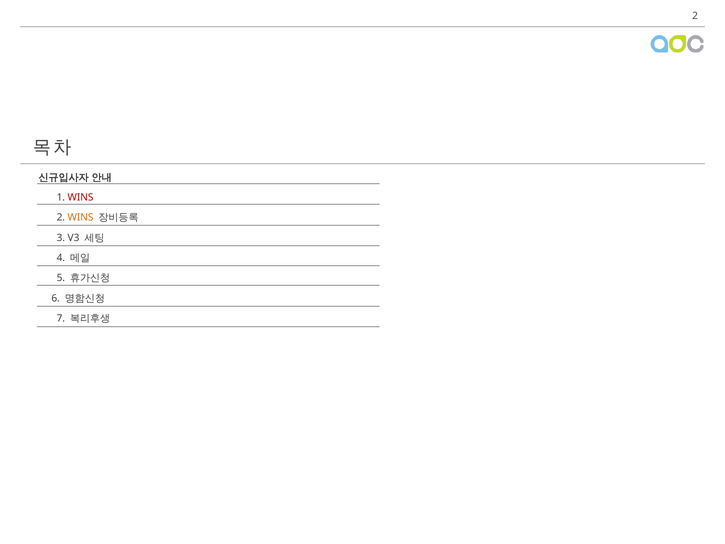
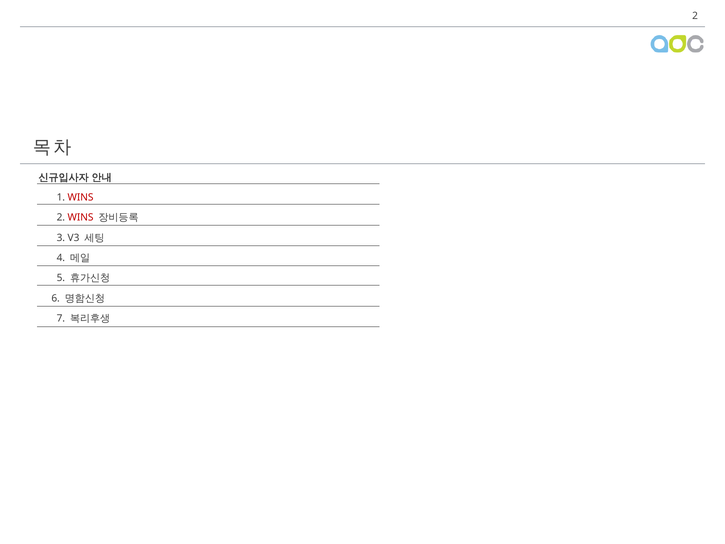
WINS at (81, 218) colour: orange -> red
